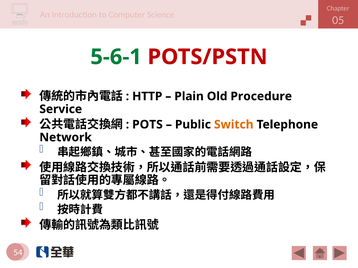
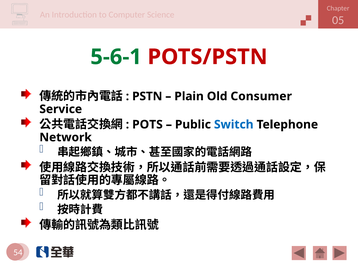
HTTP: HTTP -> PSTN
Procedure: Procedure -> Consumer
Switch colour: orange -> blue
